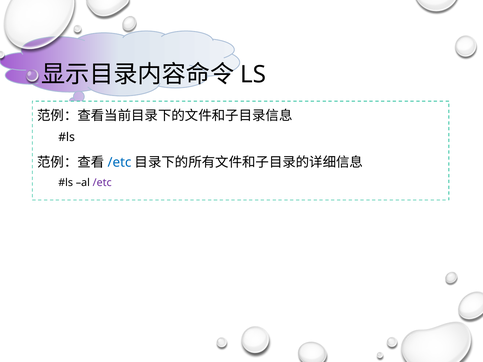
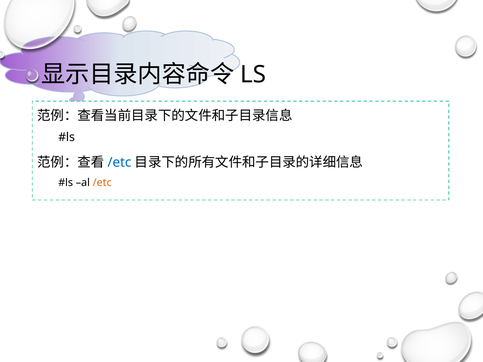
/etc at (102, 183) colour: purple -> orange
